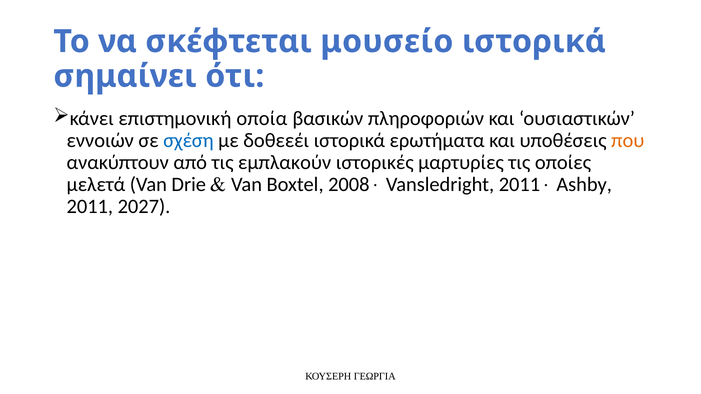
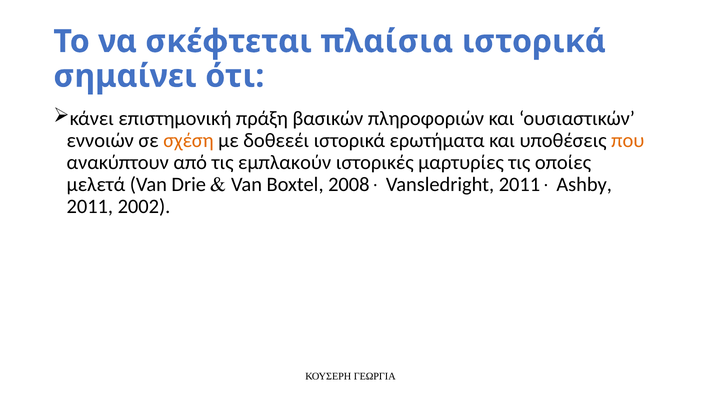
μουσείο: μουσείο -> πλαίσια
οποία: οποία -> πράξη
σχέση colour: blue -> orange
2027: 2027 -> 2002
